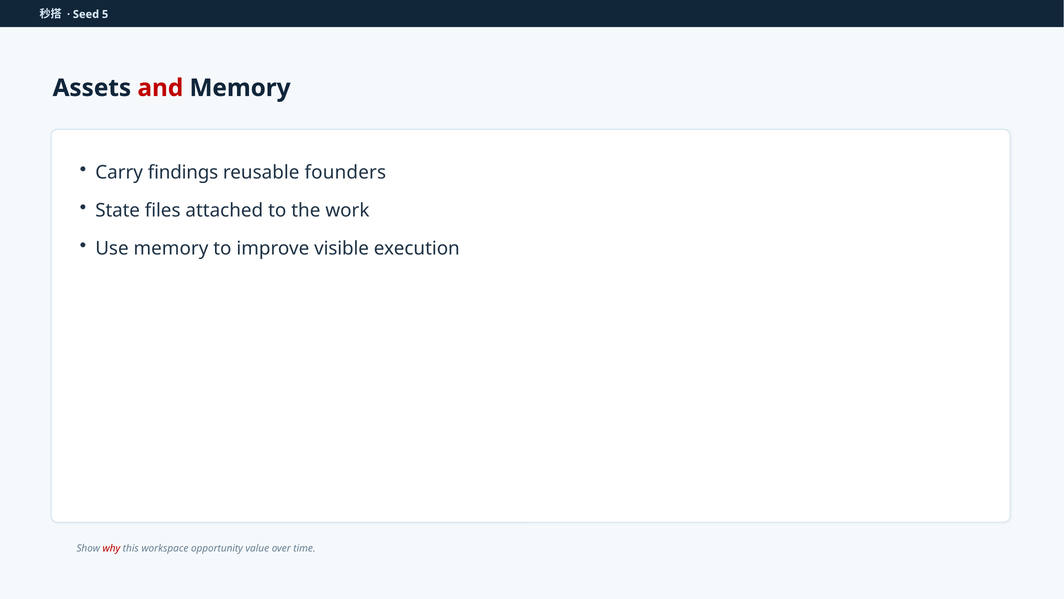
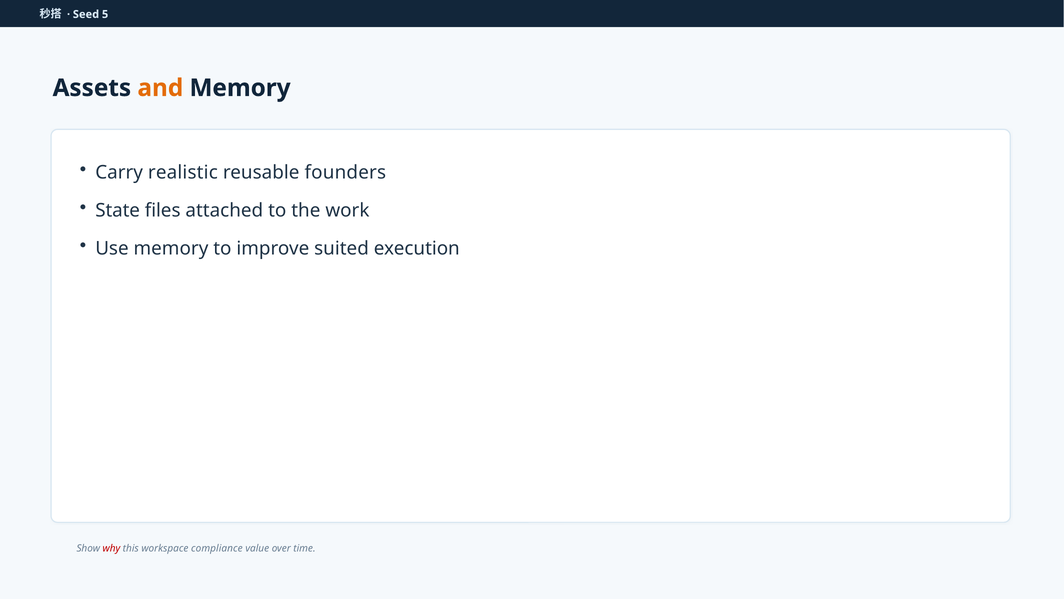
and colour: red -> orange
findings: findings -> realistic
visible: visible -> suited
opportunity: opportunity -> compliance
